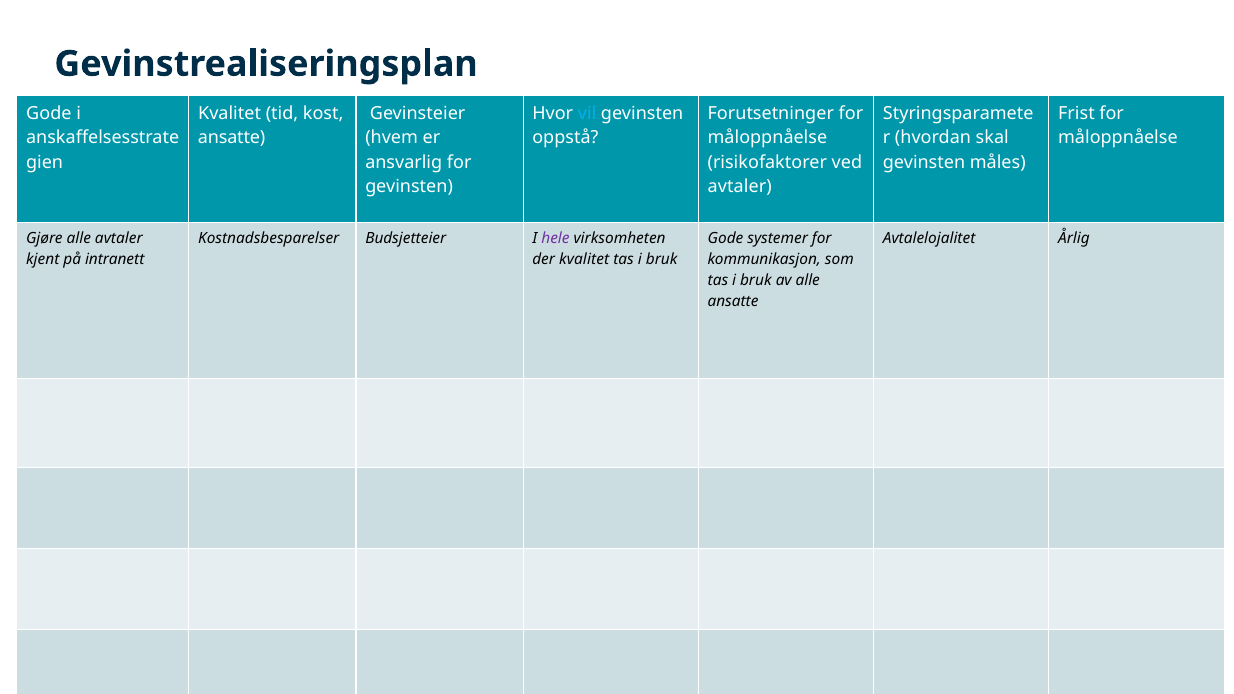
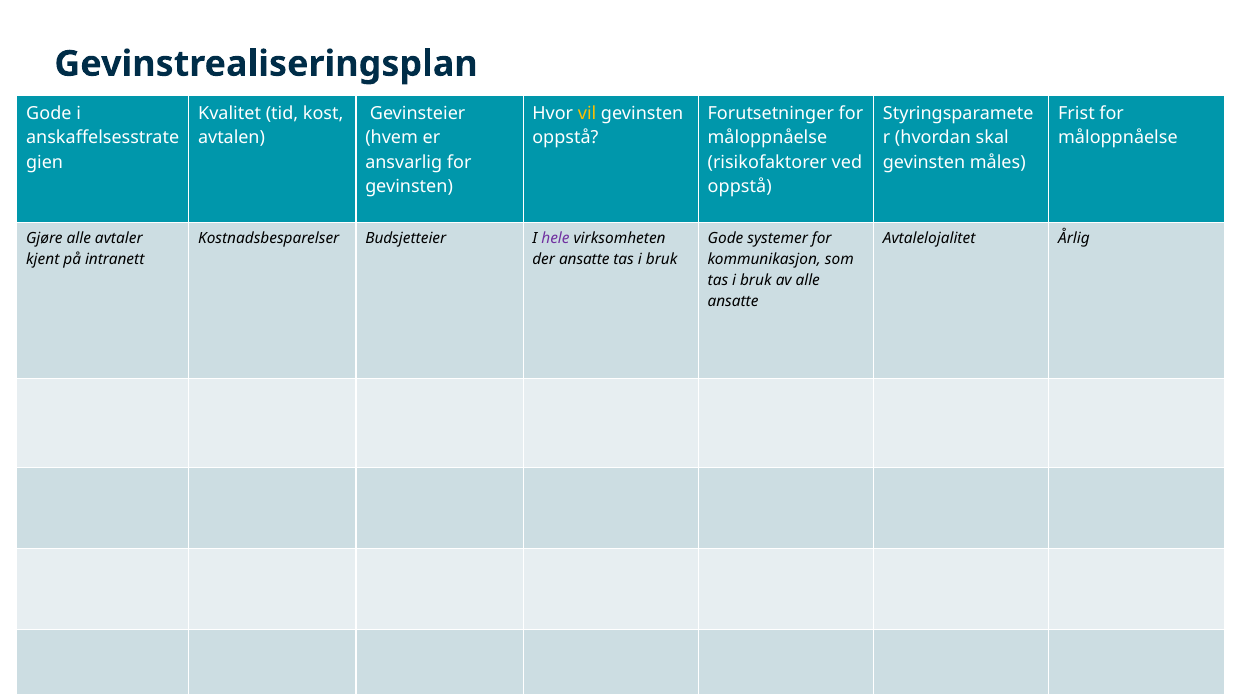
vil colour: light blue -> yellow
ansatte at (232, 138): ansatte -> avtalen
avtaler at (740, 187): avtaler -> oppstå
der kvalitet: kvalitet -> ansatte
